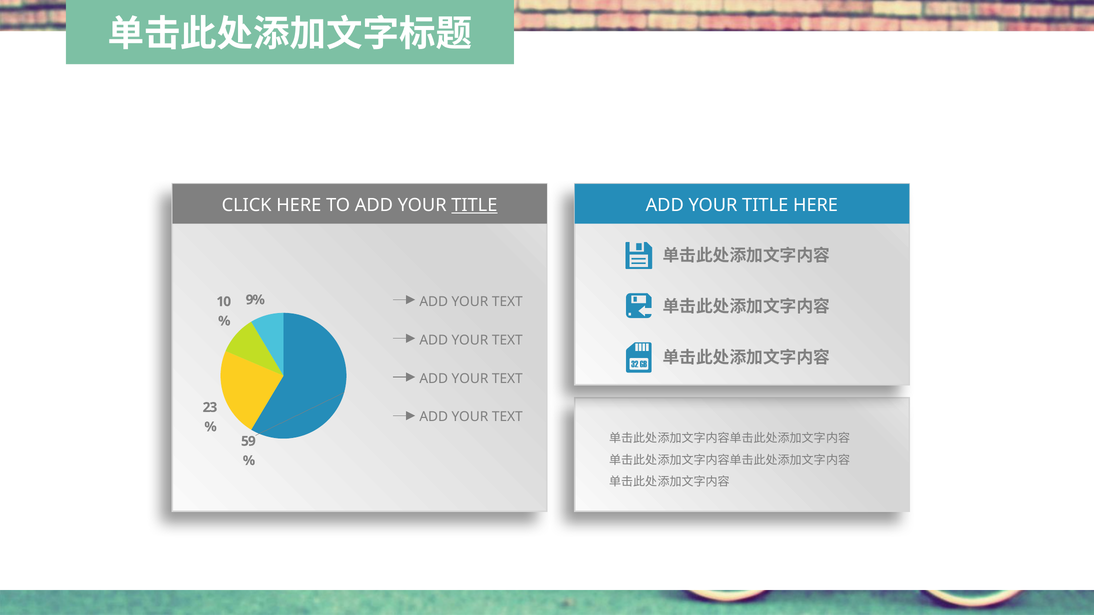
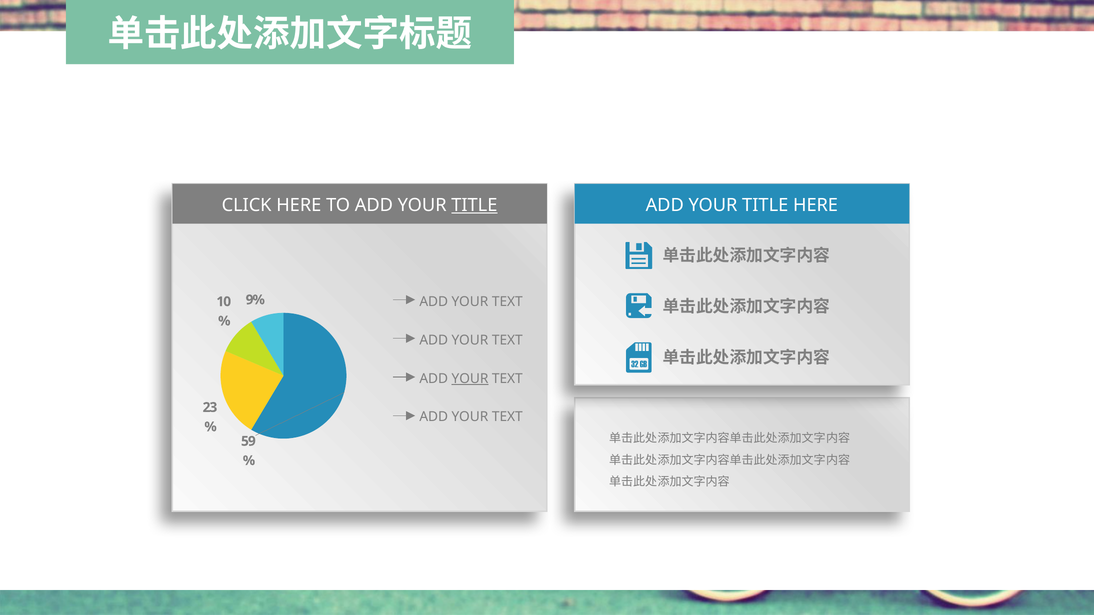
YOUR at (470, 379) underline: none -> present
